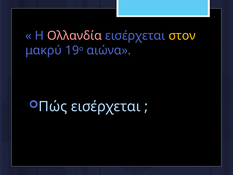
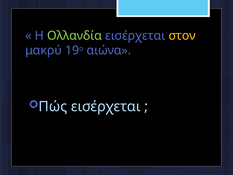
Ολλανδία colour: pink -> light green
